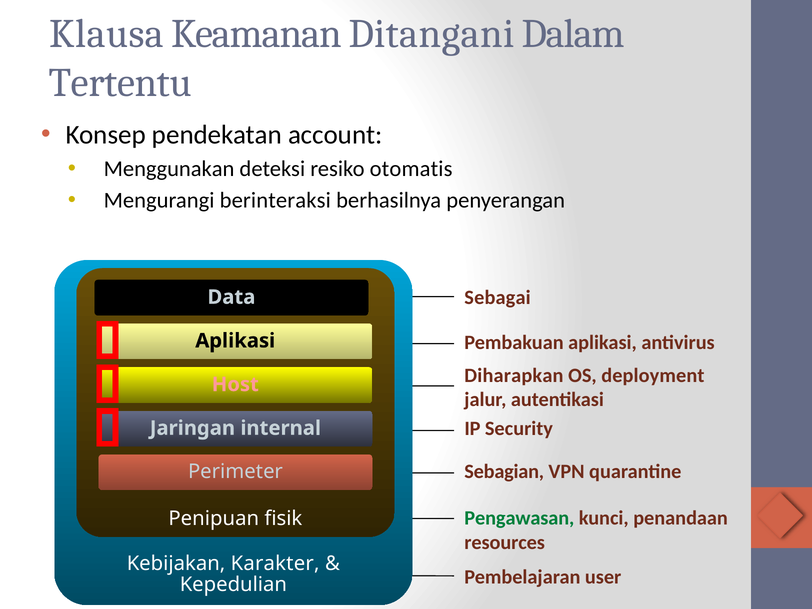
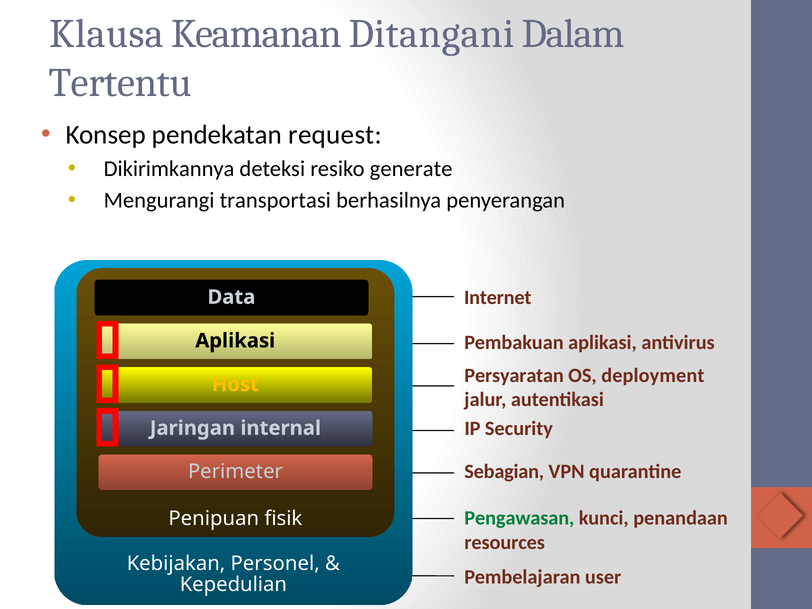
account: account -> request
Menggunakan: Menggunakan -> Dikirimkannya
otomatis: otomatis -> generate
berinteraksi: berinteraksi -> transportasi
Sebagai: Sebagai -> Internet
Diharapkan: Diharapkan -> Persyaratan
Host colour: pink -> yellow
Karakter: Karakter -> Personel
